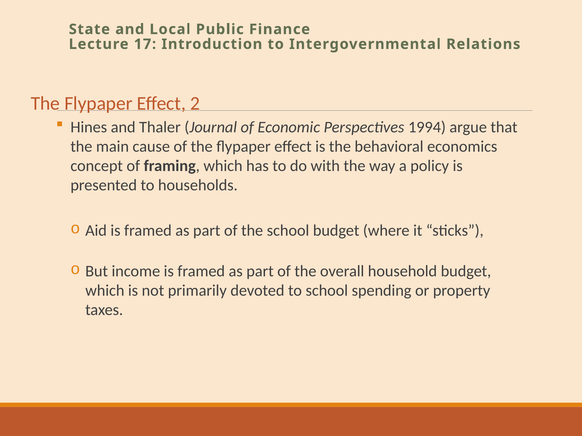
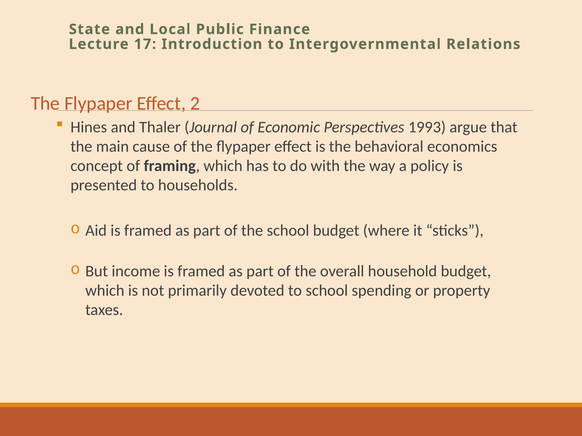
1994: 1994 -> 1993
